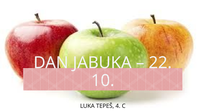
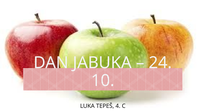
22: 22 -> 24
